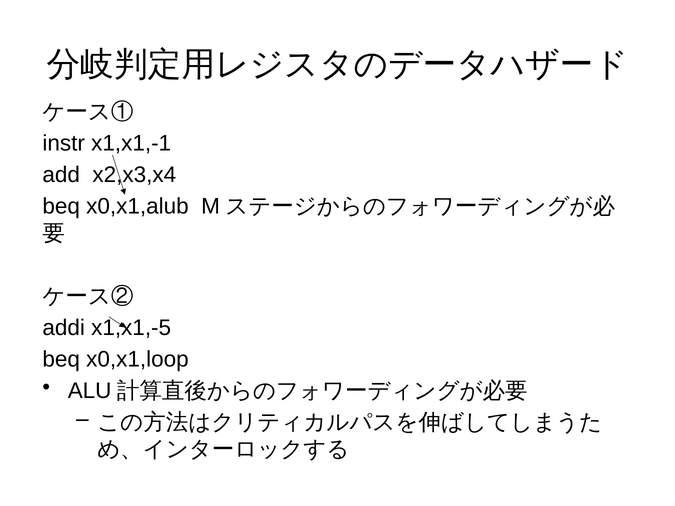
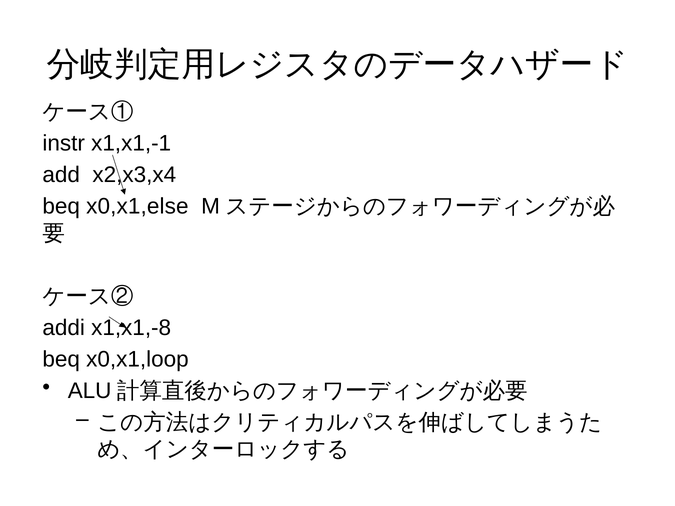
x0,x1,alub: x0,x1,alub -> x0,x1,else
x1,x1,-5: x1,x1,-5 -> x1,x1,-8
